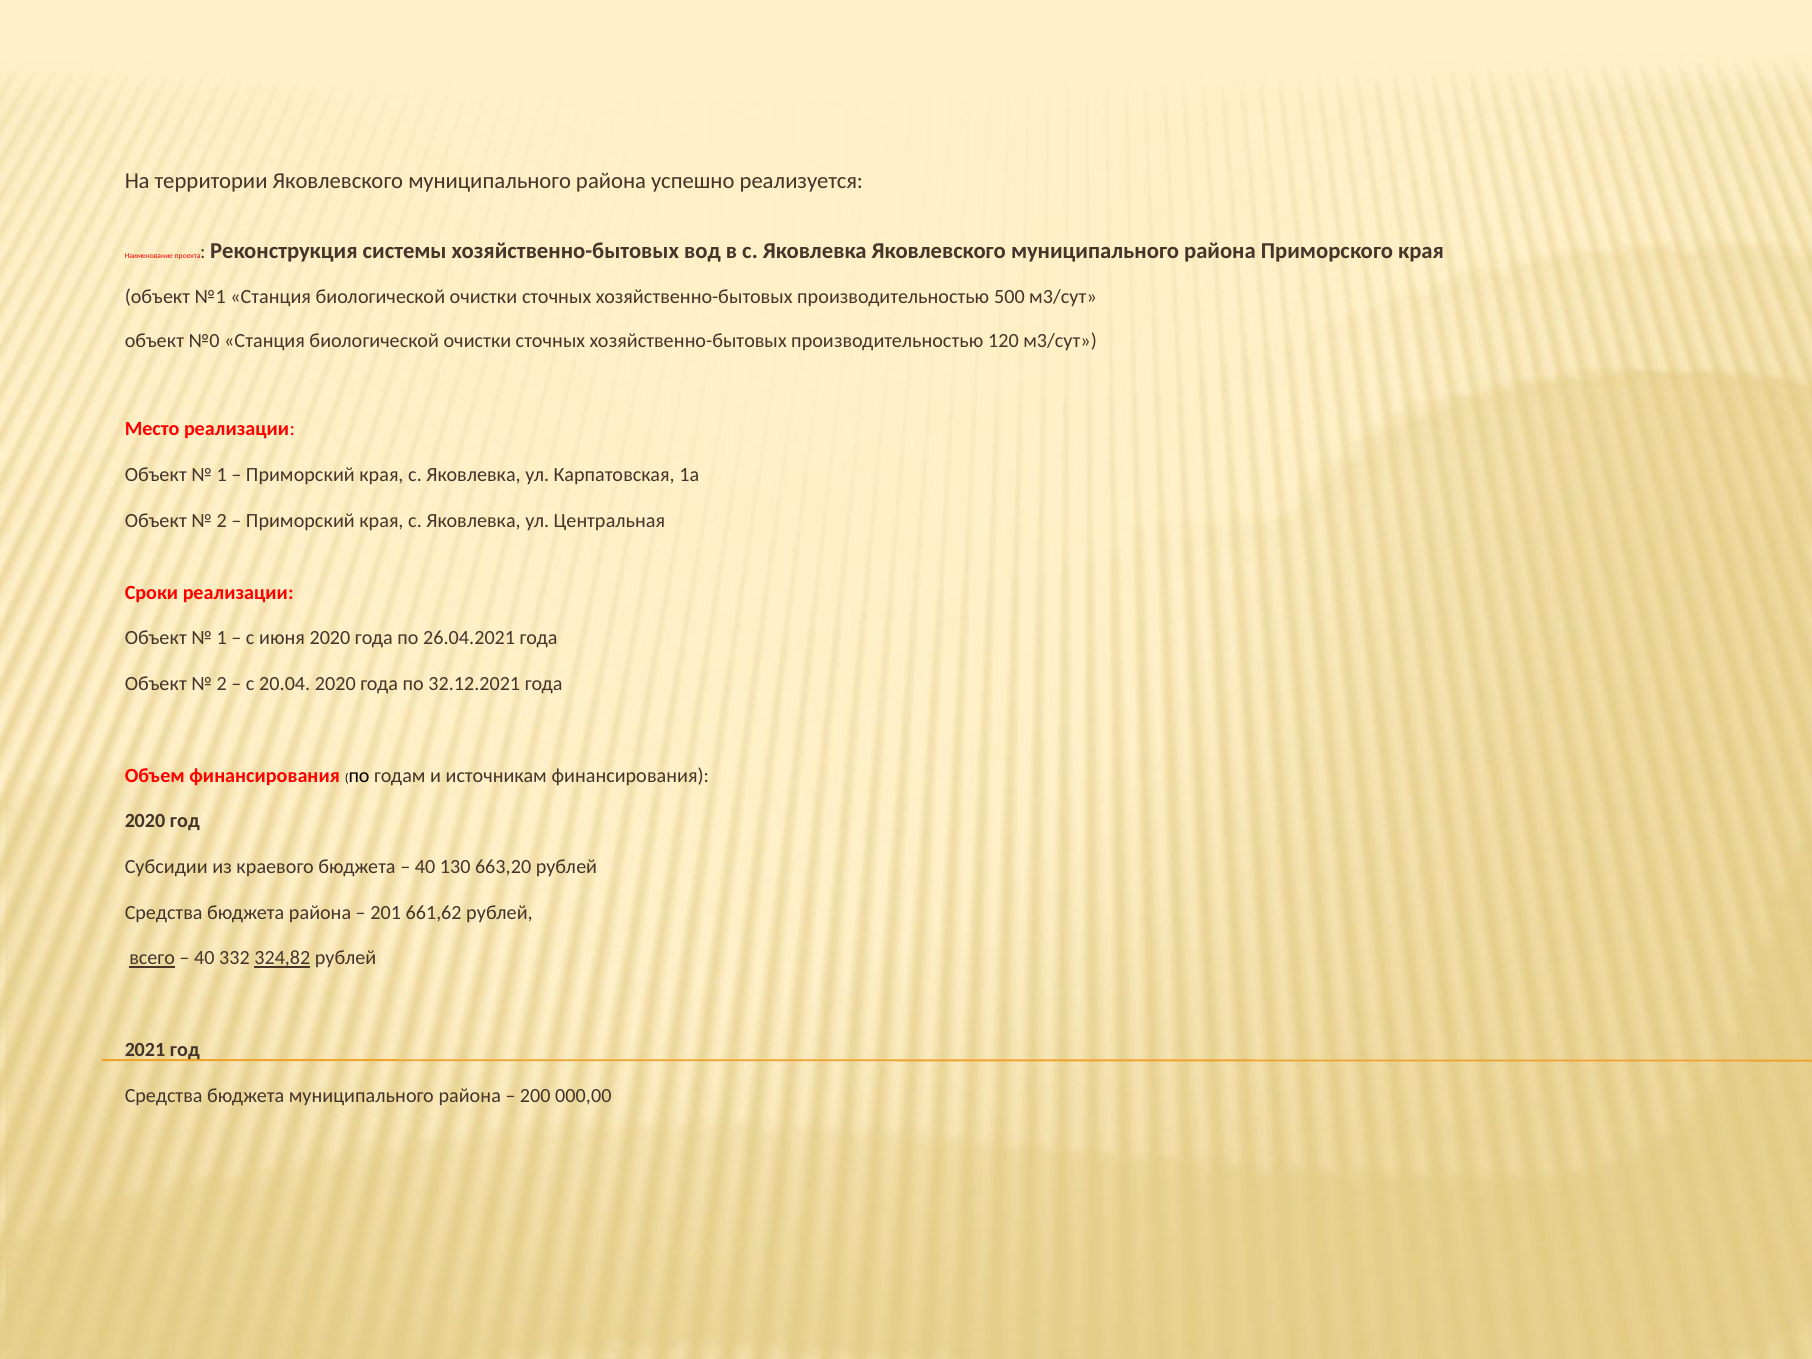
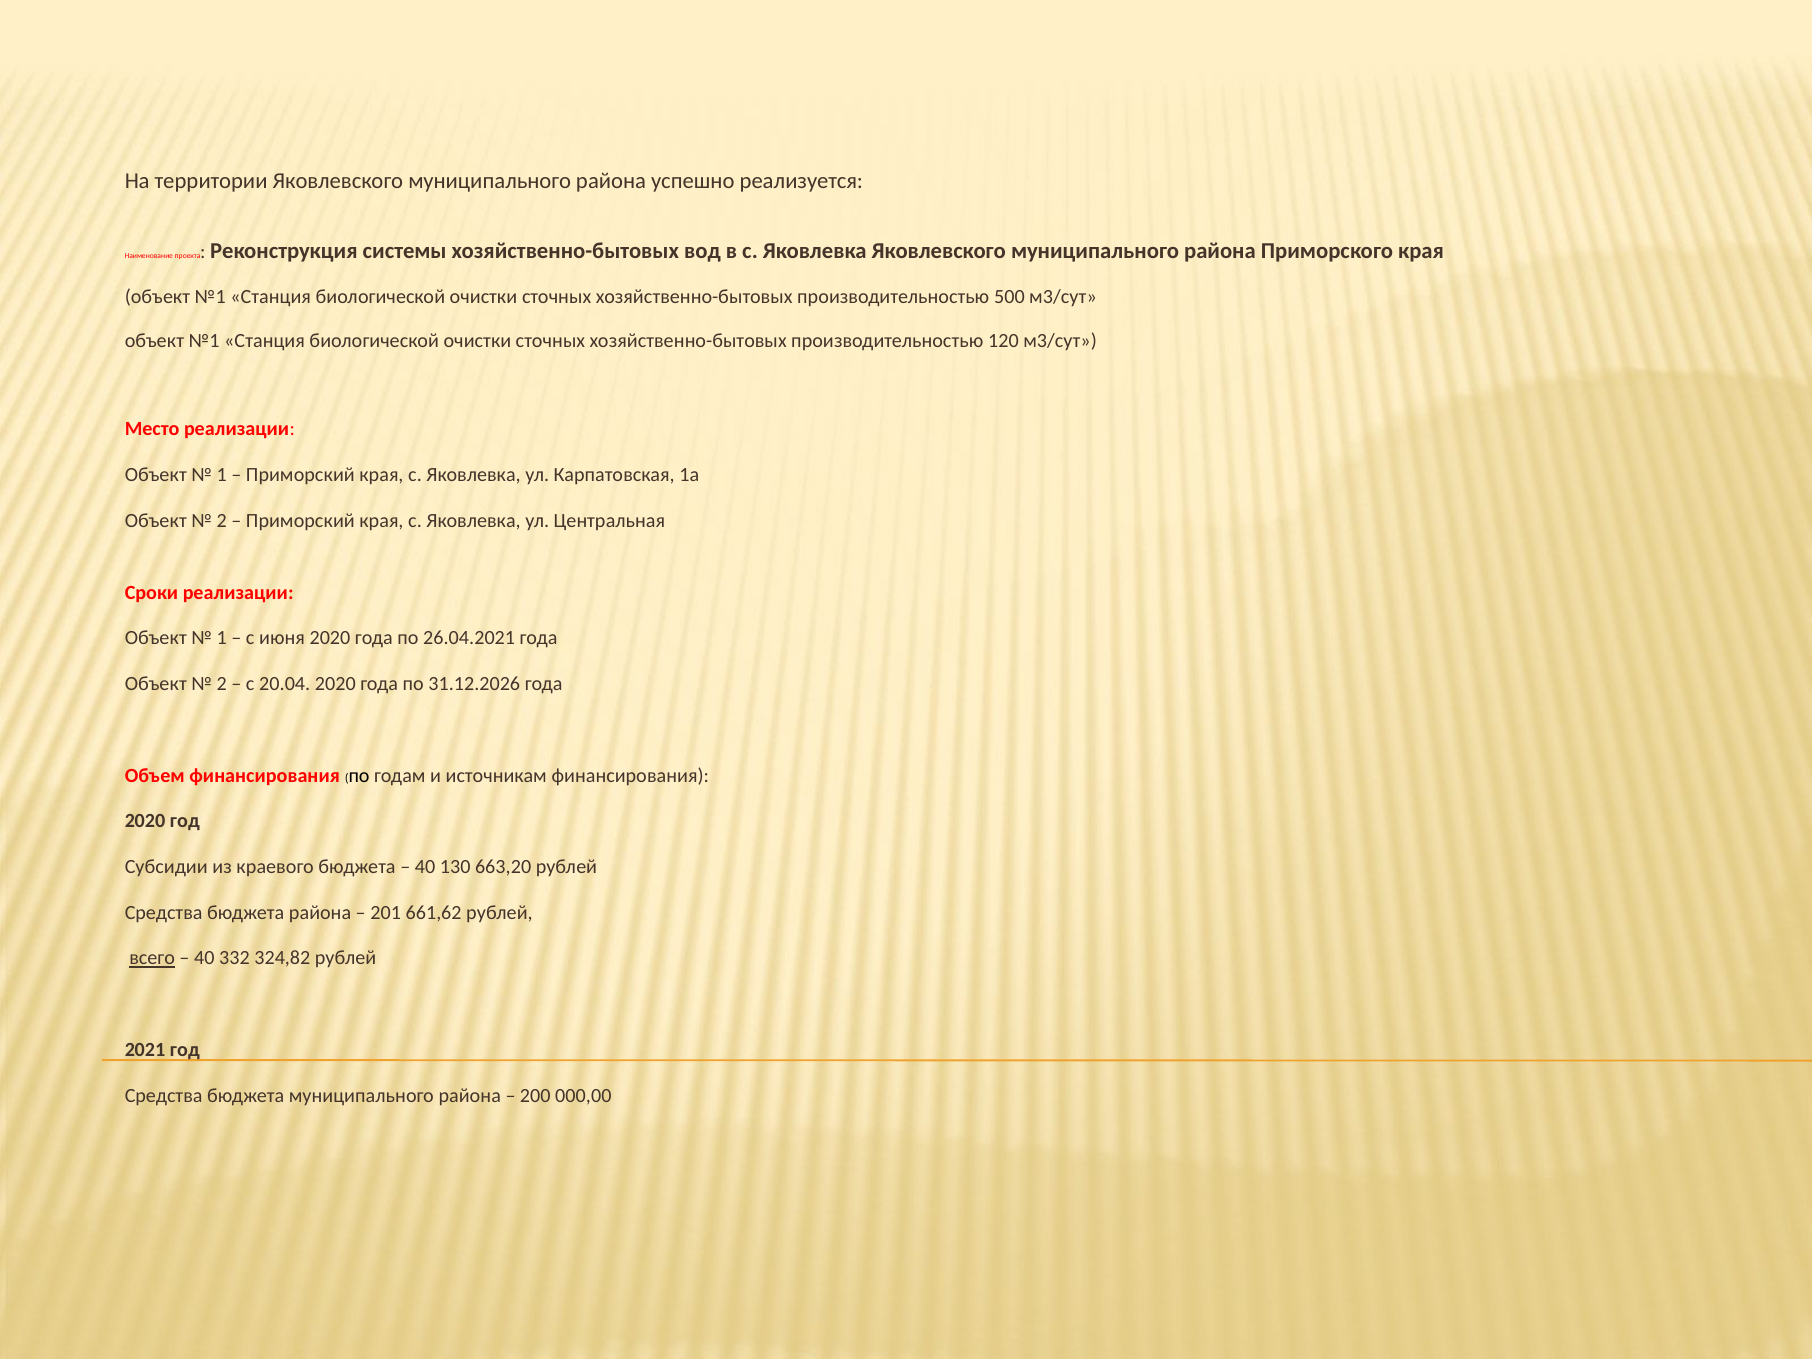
№0 at (204, 341): №0 -> №1
32.12.2021: 32.12.2021 -> 31.12.2026
324,82 underline: present -> none
